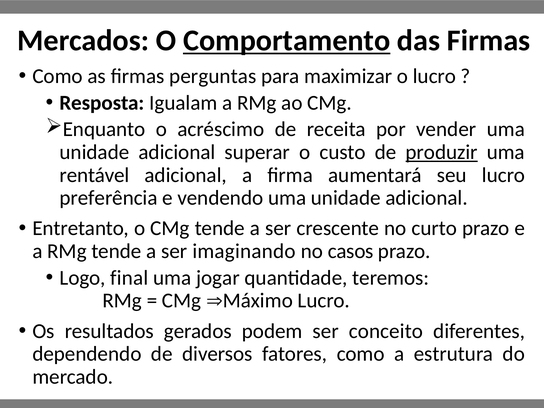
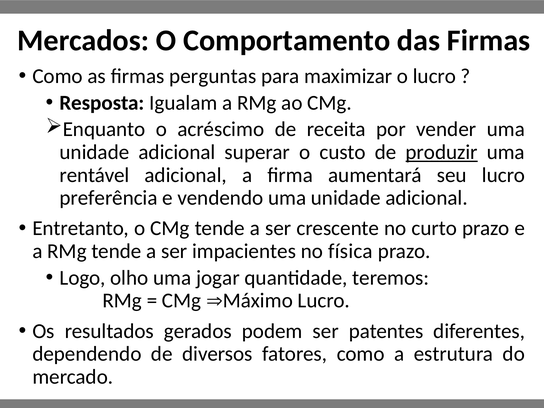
Comportamento underline: present -> none
imaginando: imaginando -> impacientes
casos: casos -> física
final: final -> olho
conceito: conceito -> patentes
